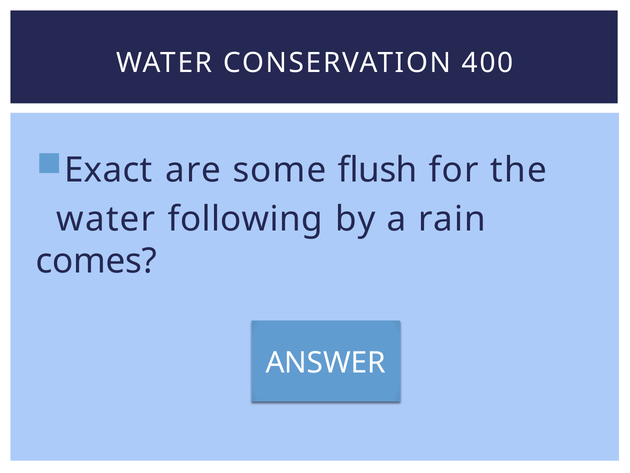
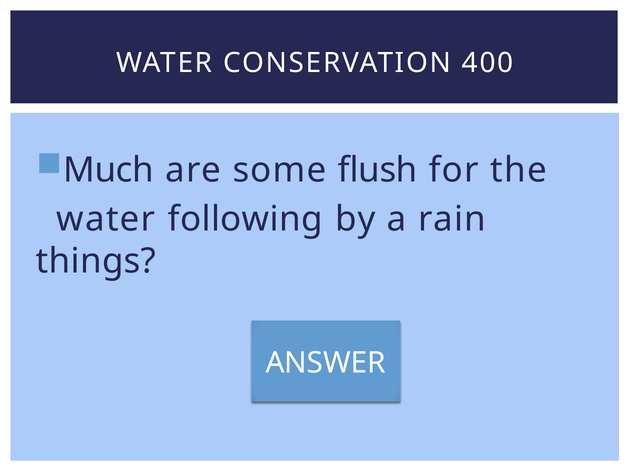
Exact: Exact -> Much
comes: comes -> things
